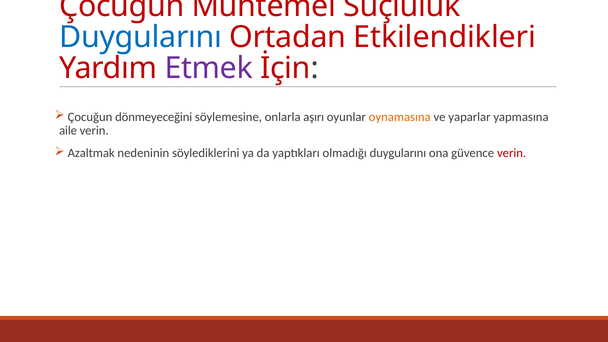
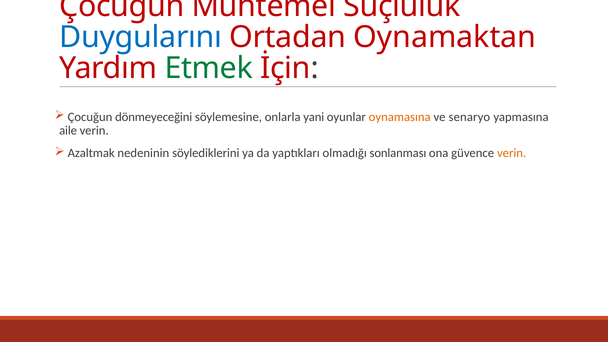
Etkilendikleri: Etkilendikleri -> Oynamaktan
Etmek colour: purple -> green
aşırı: aşırı -> yani
yaparlar: yaparlar -> senaryo
olmadığı duygularını: duygularını -> sonlanması
verin at (512, 153) colour: red -> orange
